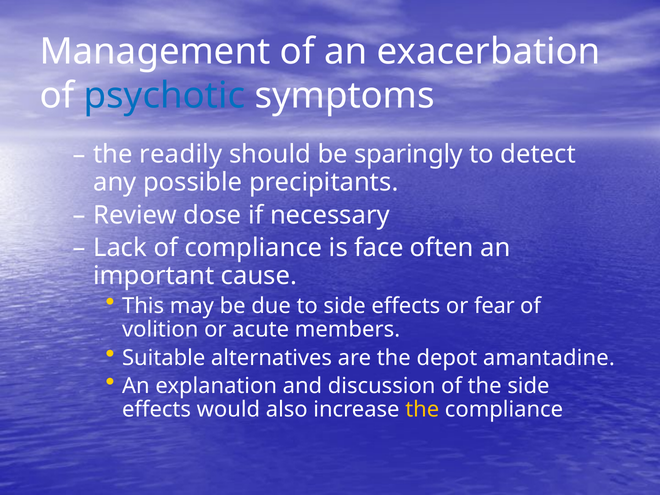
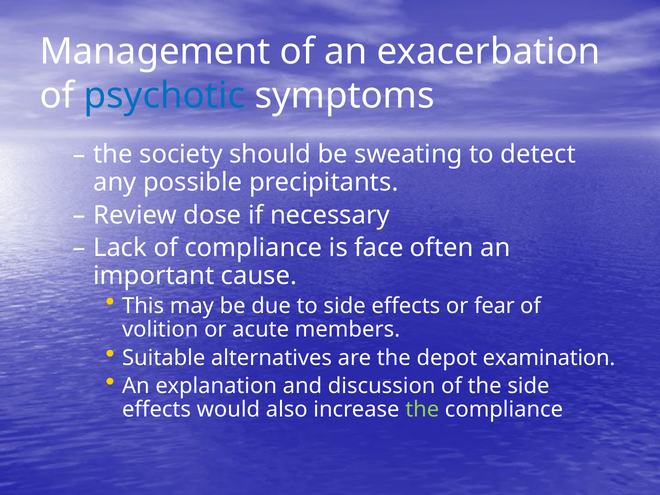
readily: readily -> society
sparingly: sparingly -> sweating
amantadine: amantadine -> examination
the at (422, 410) colour: yellow -> light green
